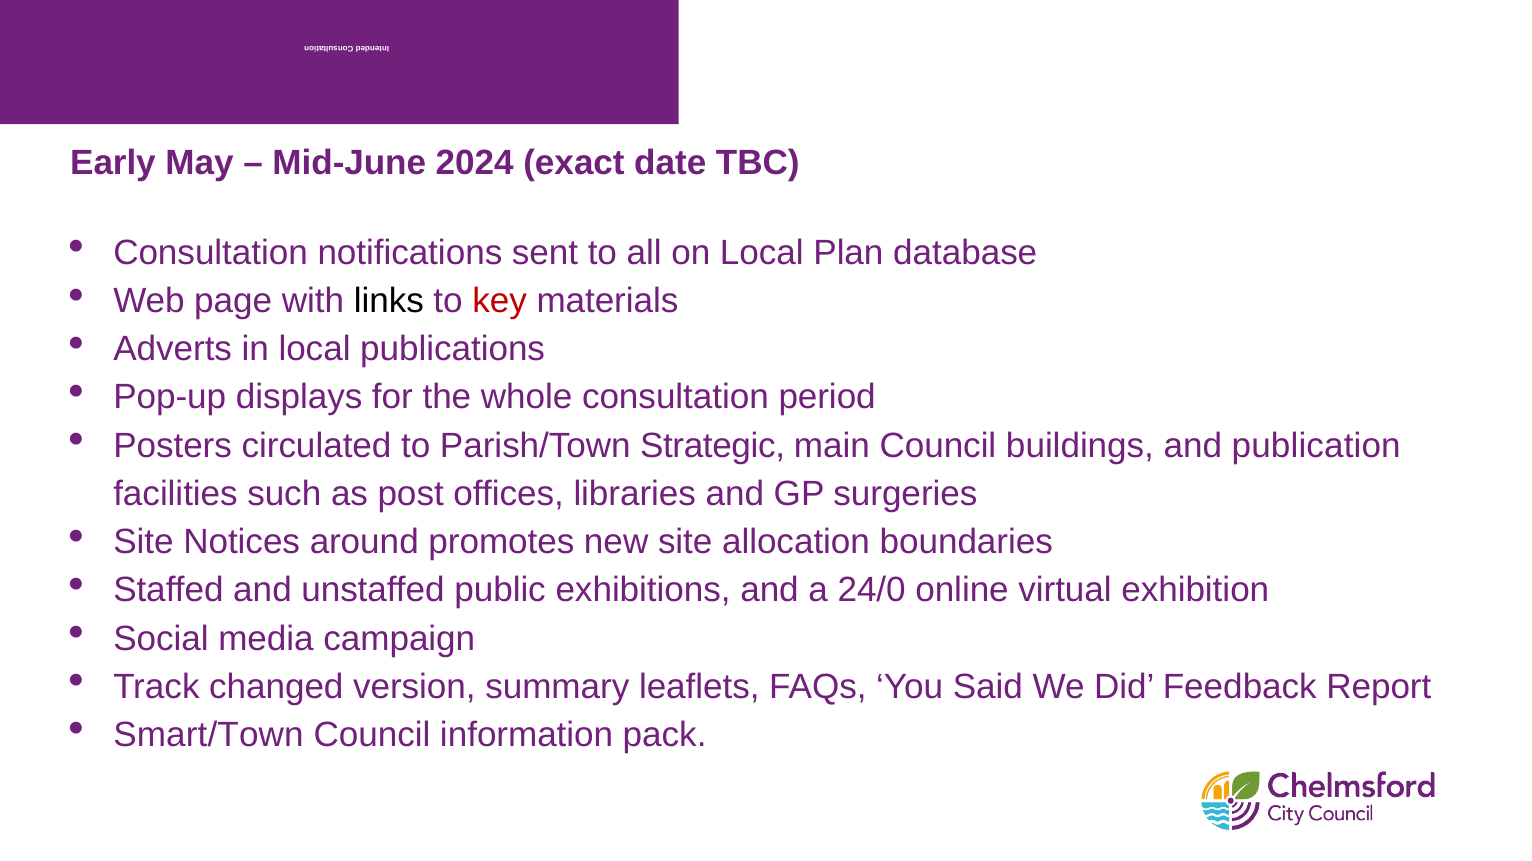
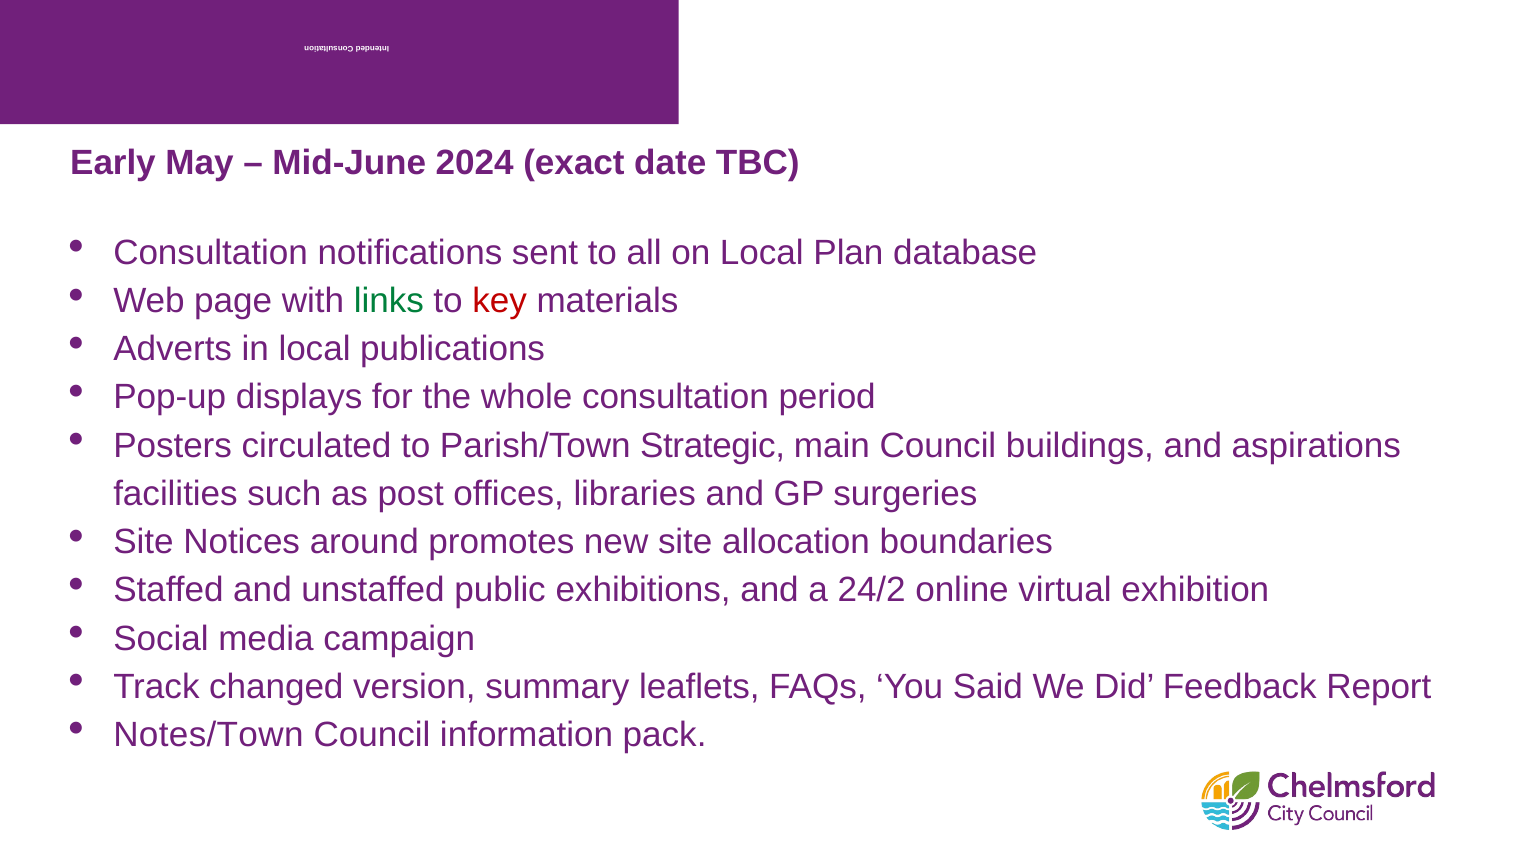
links colour: black -> green
publication: publication -> aspirations
24/0: 24/0 -> 24/2
Smart/Town: Smart/Town -> Notes/Town
